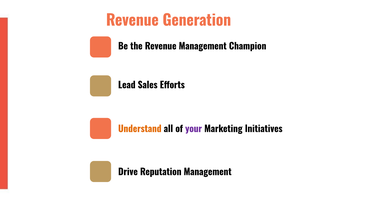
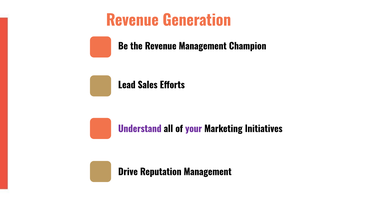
Understand colour: orange -> purple
